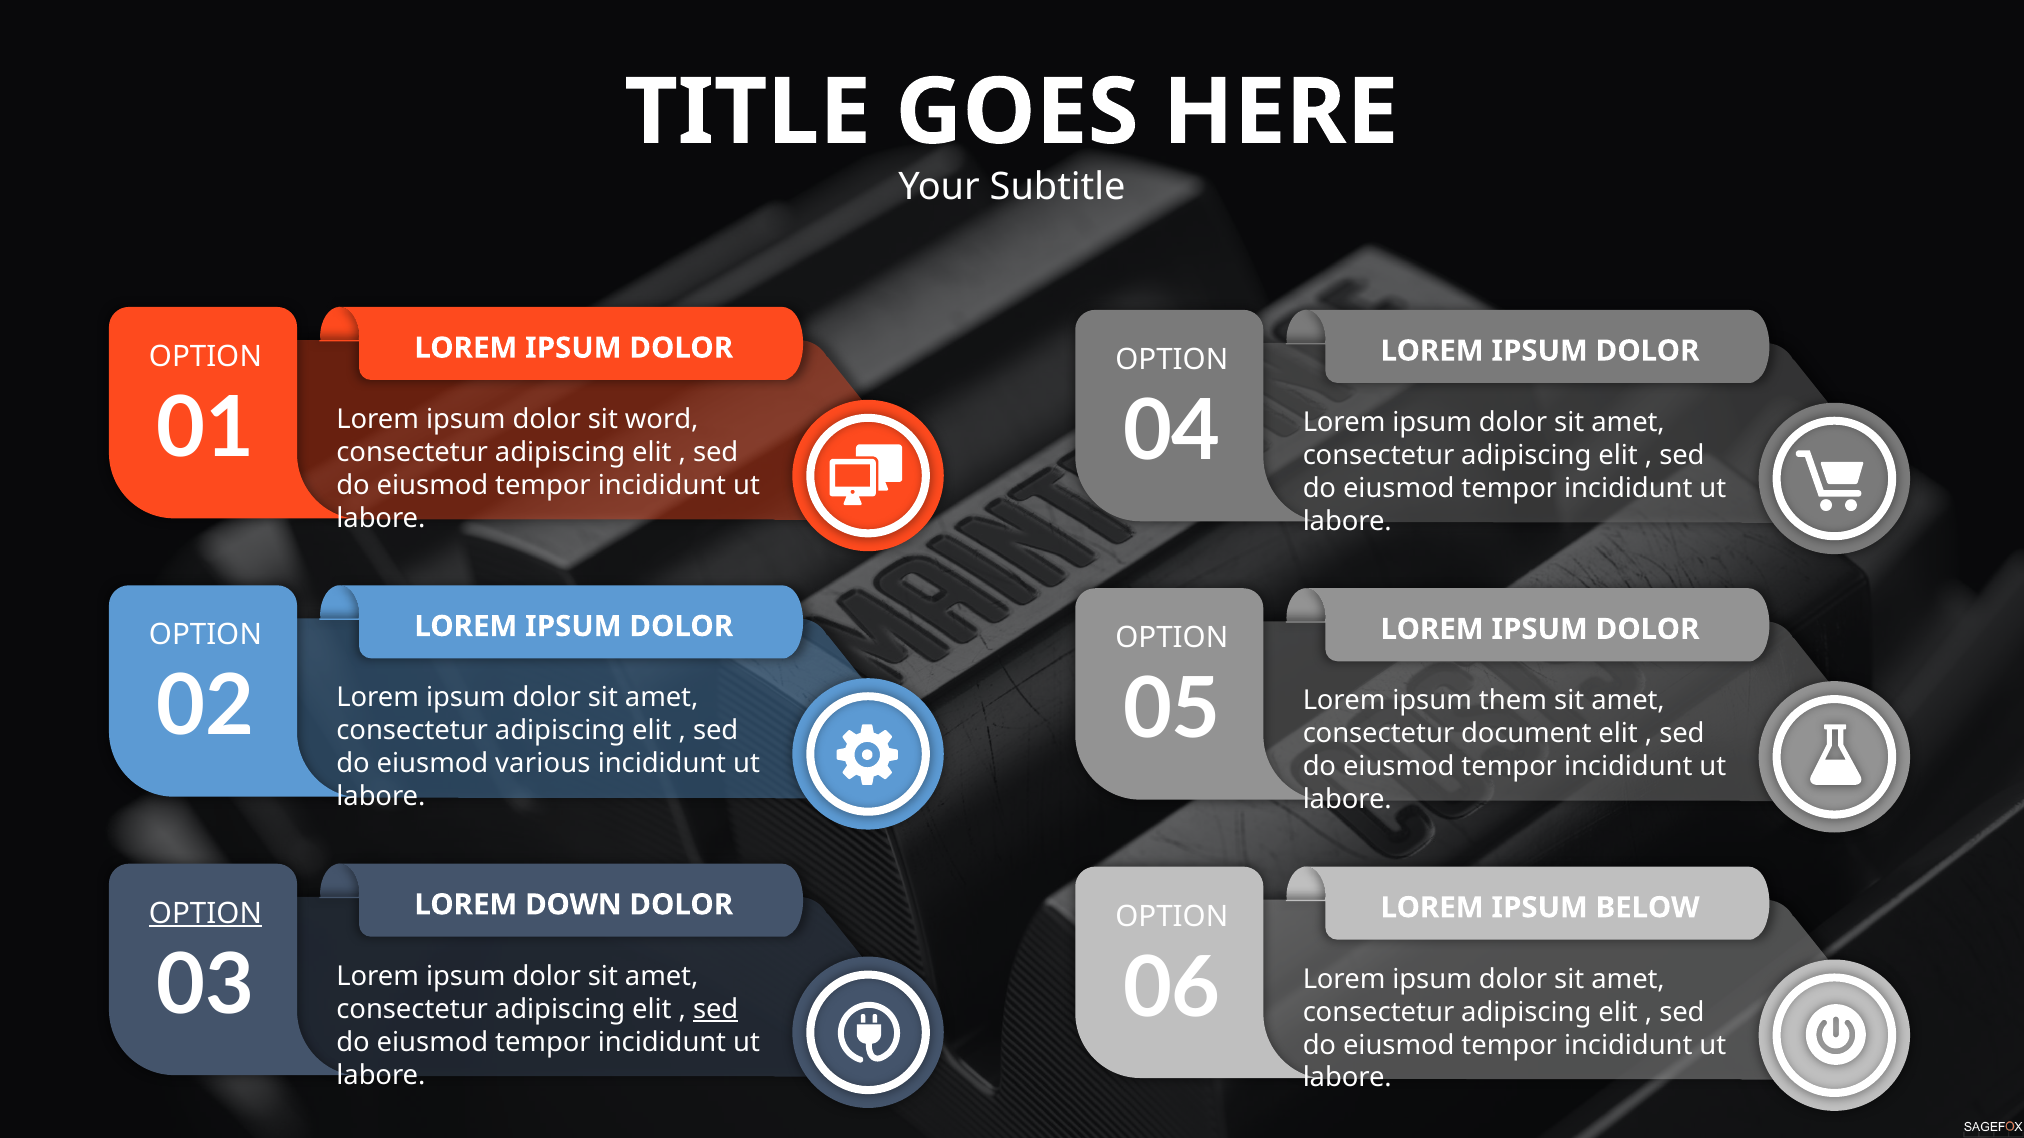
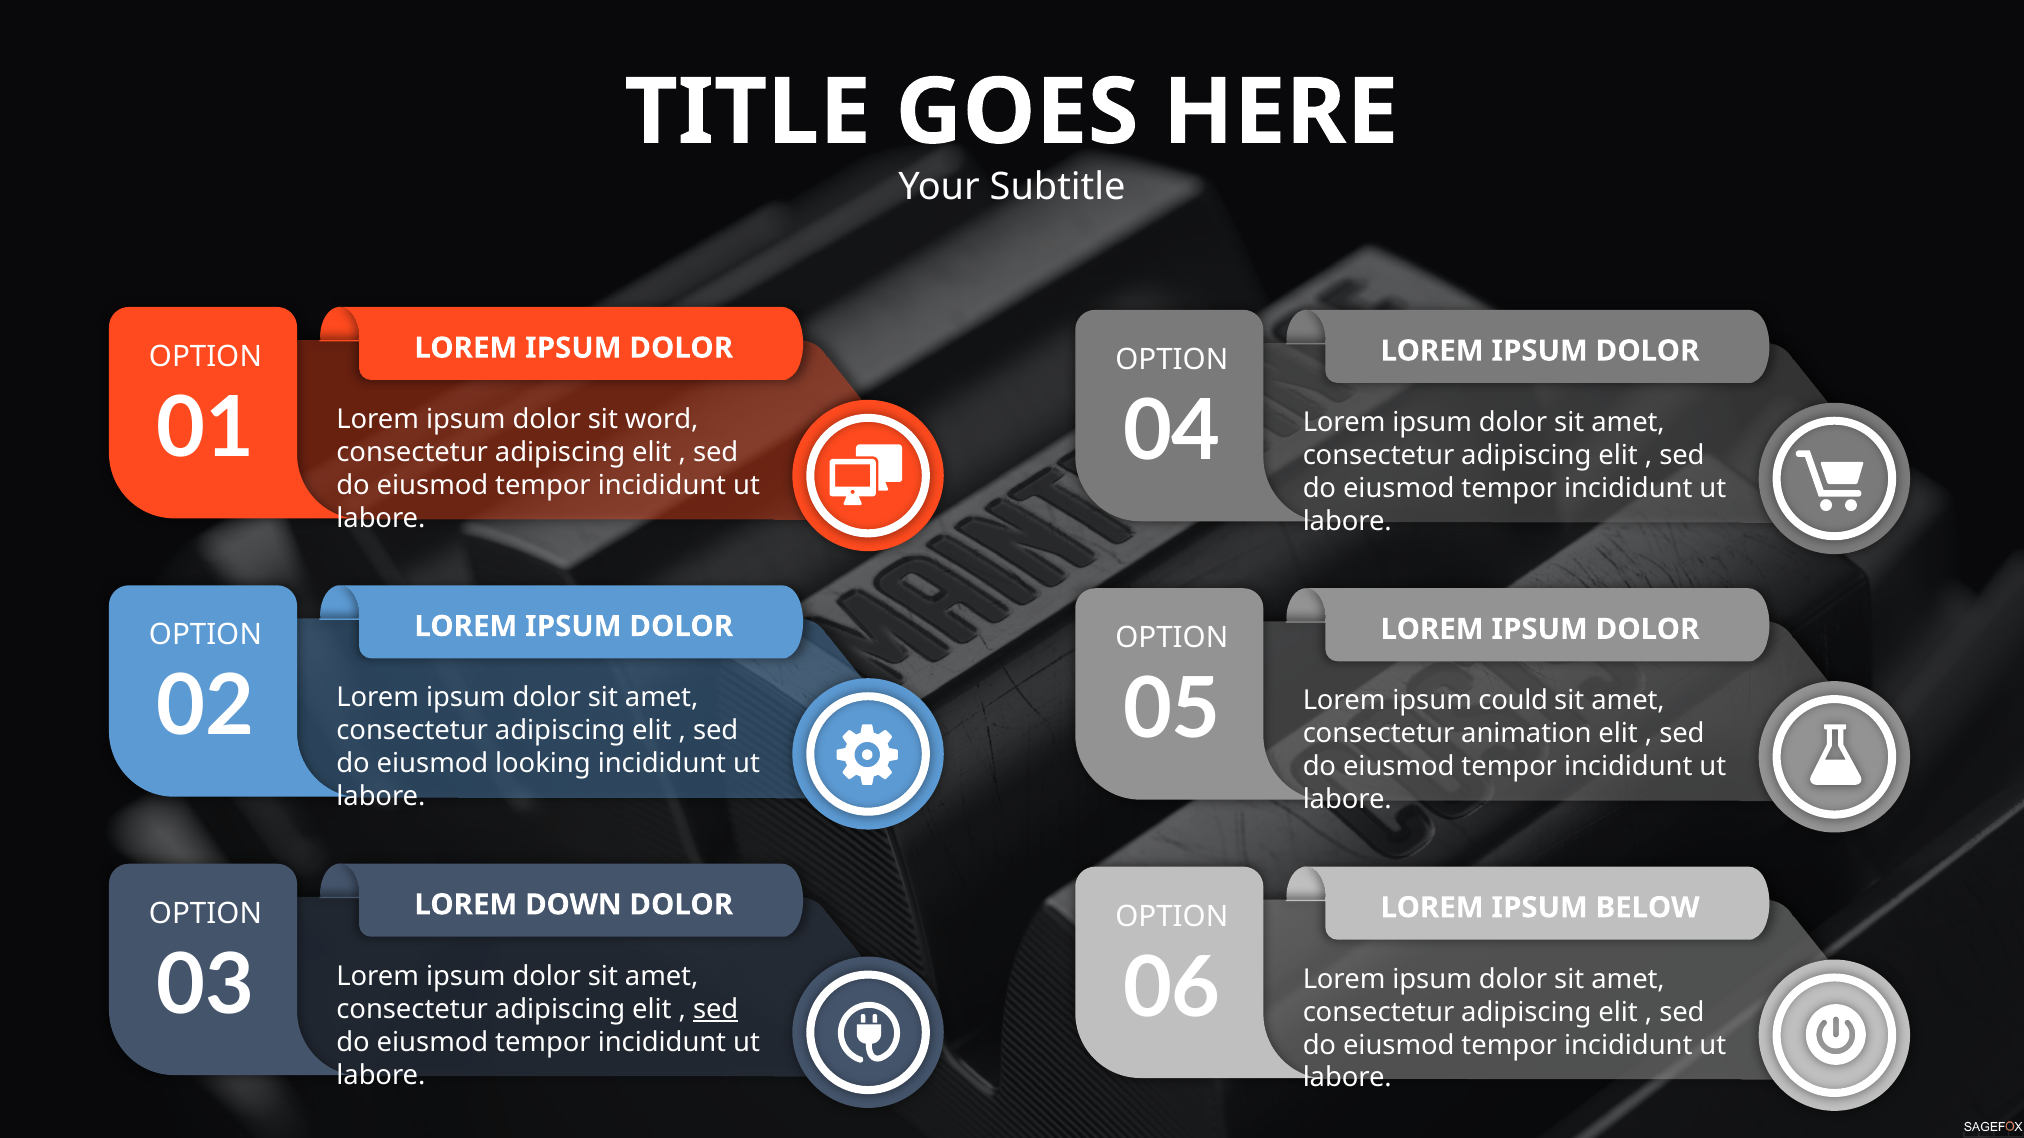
them: them -> could
document: document -> animation
various: various -> looking
OPTION at (205, 914) underline: present -> none
